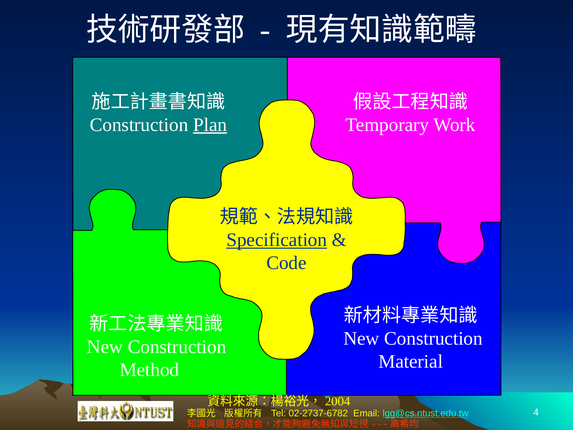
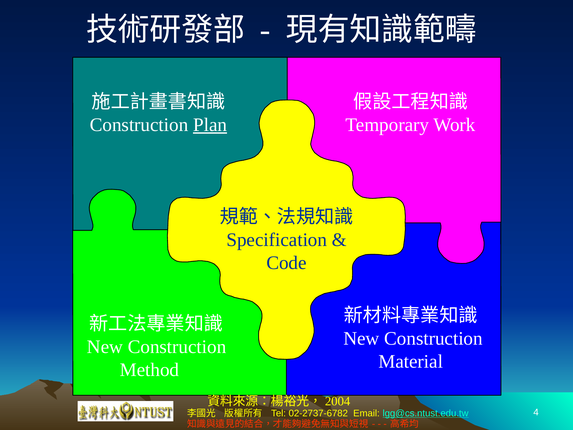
Specification underline: present -> none
